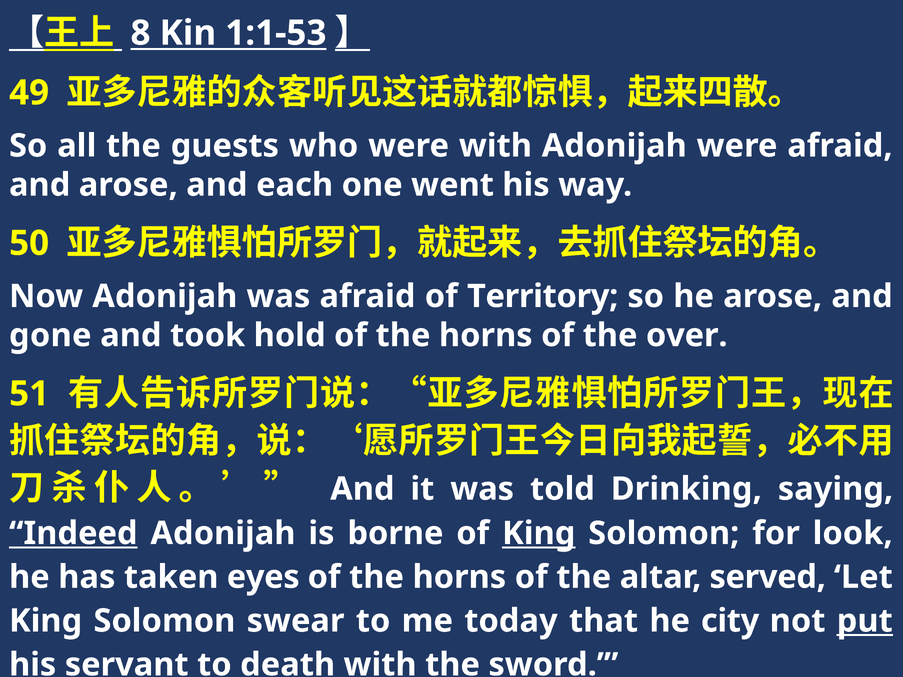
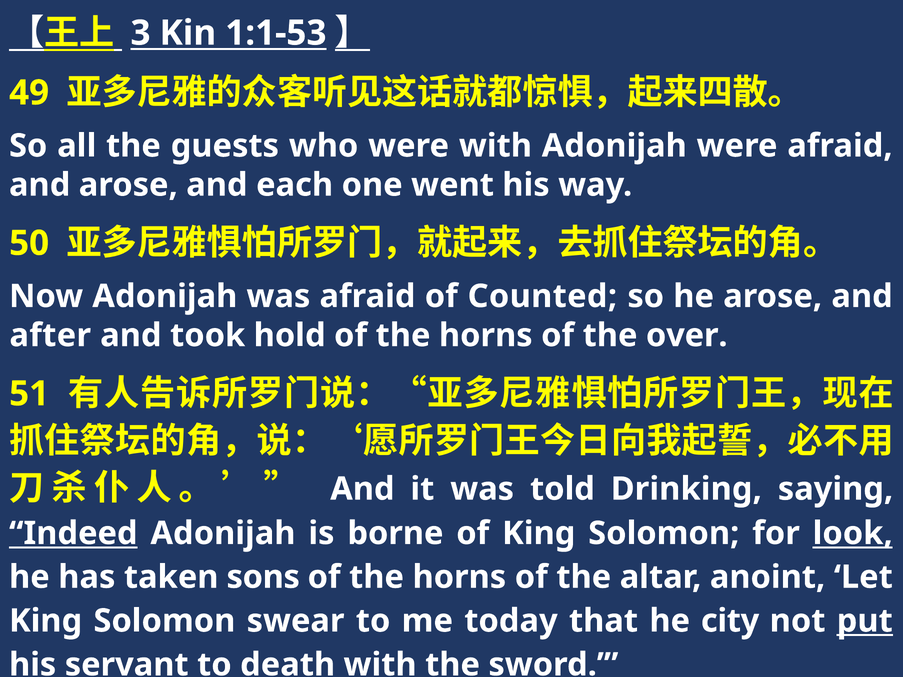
8: 8 -> 3
Territory: Territory -> Counted
gone: gone -> after
King at (539, 533) underline: present -> none
look underline: none -> present
eyes: eyes -> sons
served: served -> anoint
